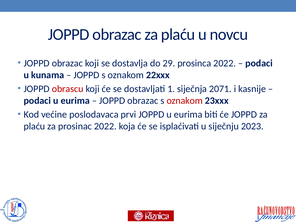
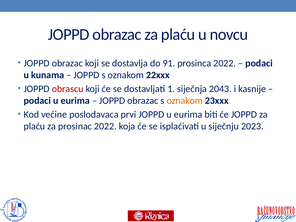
29: 29 -> 91
2071: 2071 -> 2043
oznakom at (185, 101) colour: red -> orange
